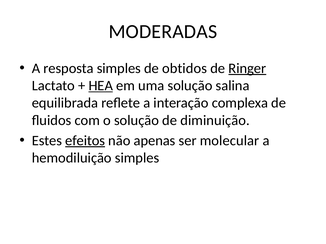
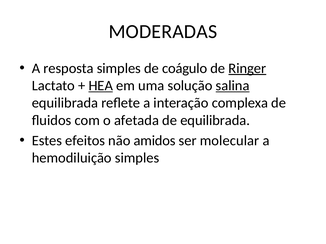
obtidos: obtidos -> coágulo
salina underline: none -> present
o solução: solução -> afetada
de diminuição: diminuição -> equilibrada
efeitos underline: present -> none
apenas: apenas -> amidos
